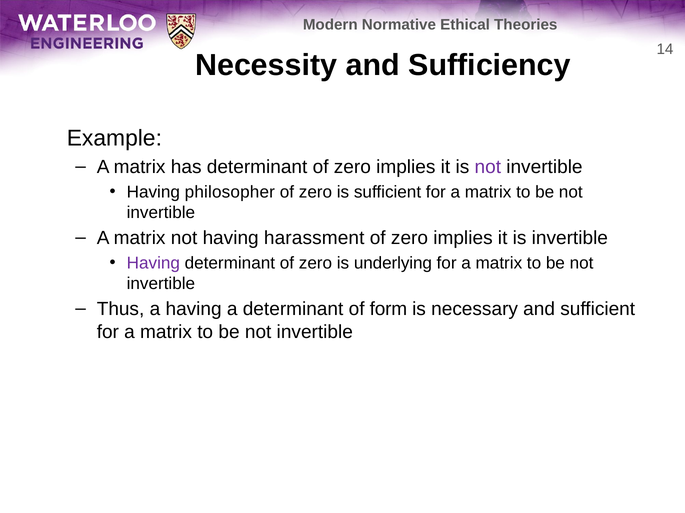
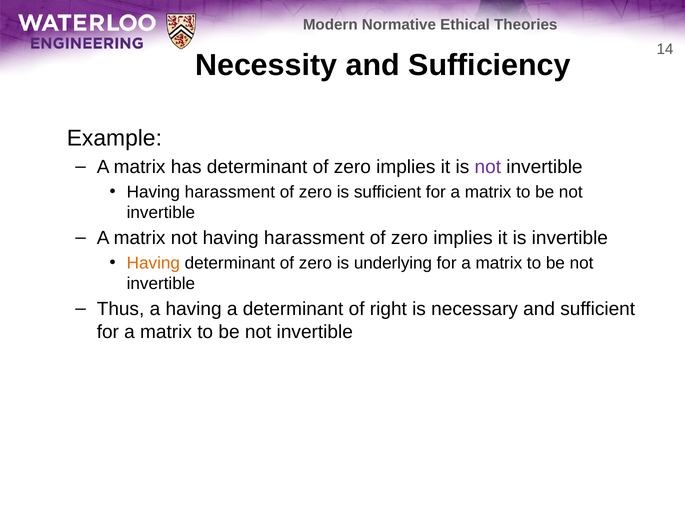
philosopher at (230, 192): philosopher -> harassment
Having at (153, 263) colour: purple -> orange
form: form -> right
